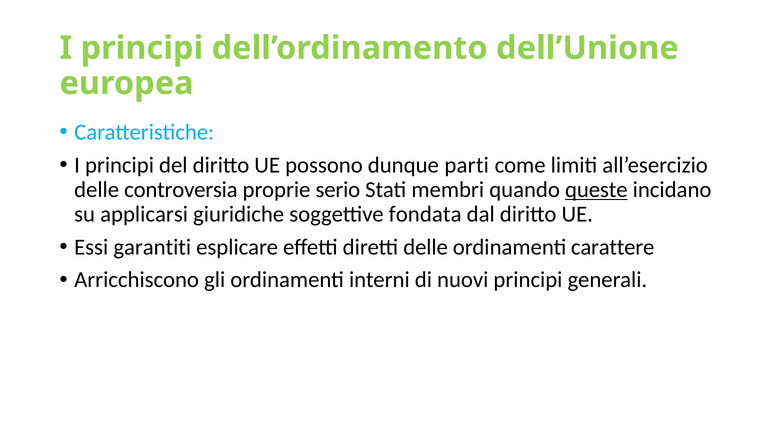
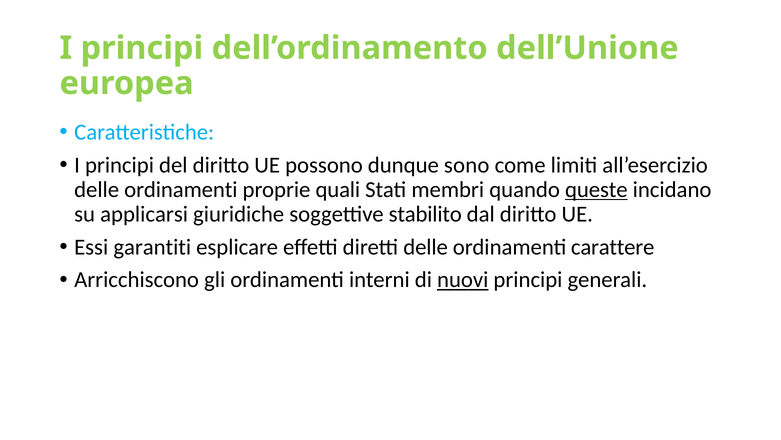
parti: parti -> sono
controversia at (181, 189): controversia -> ordinamenti
serio: serio -> quali
fondata: fondata -> stabilito
nuovi underline: none -> present
